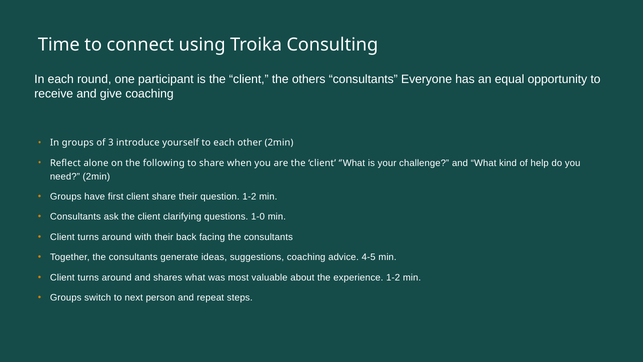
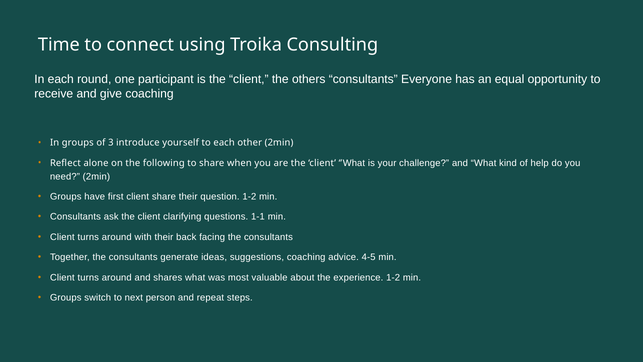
1-0: 1-0 -> 1-1
